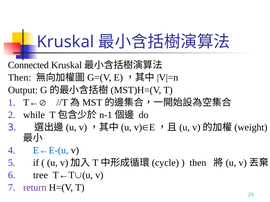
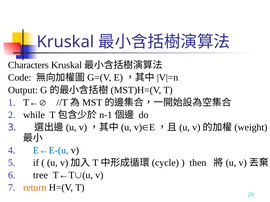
Connected: Connected -> Characters
Then at (20, 78): Then -> Code
return colour: purple -> orange
